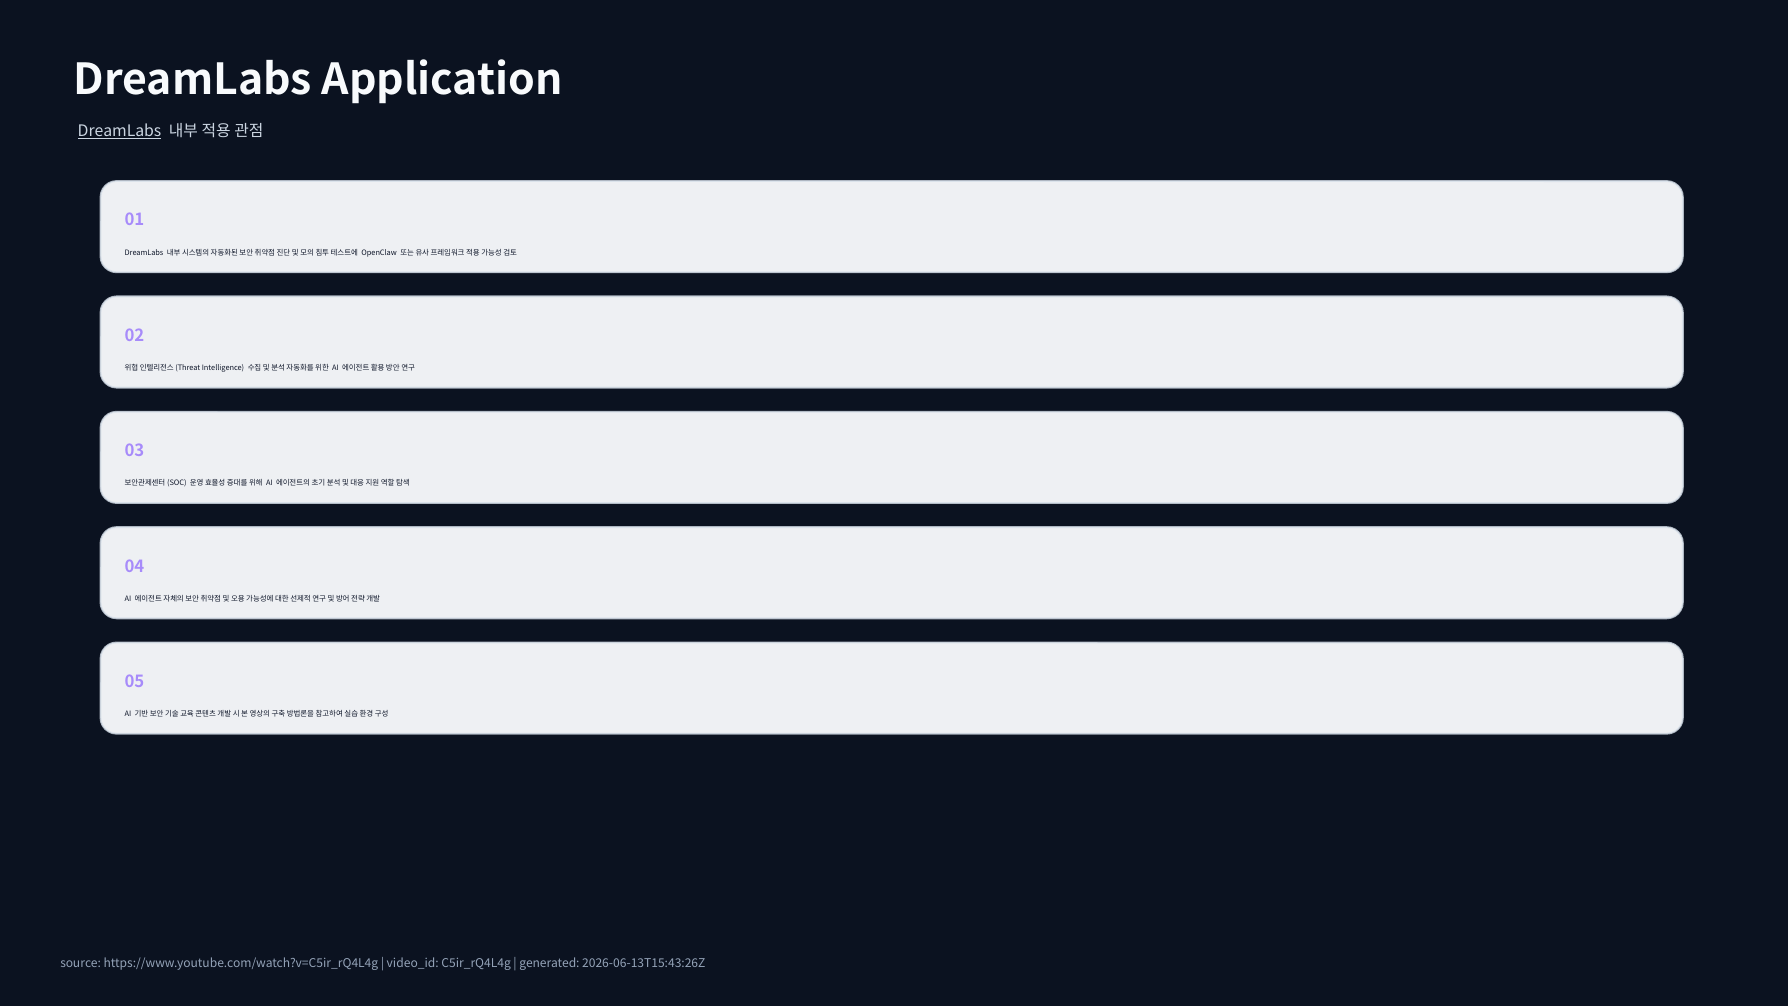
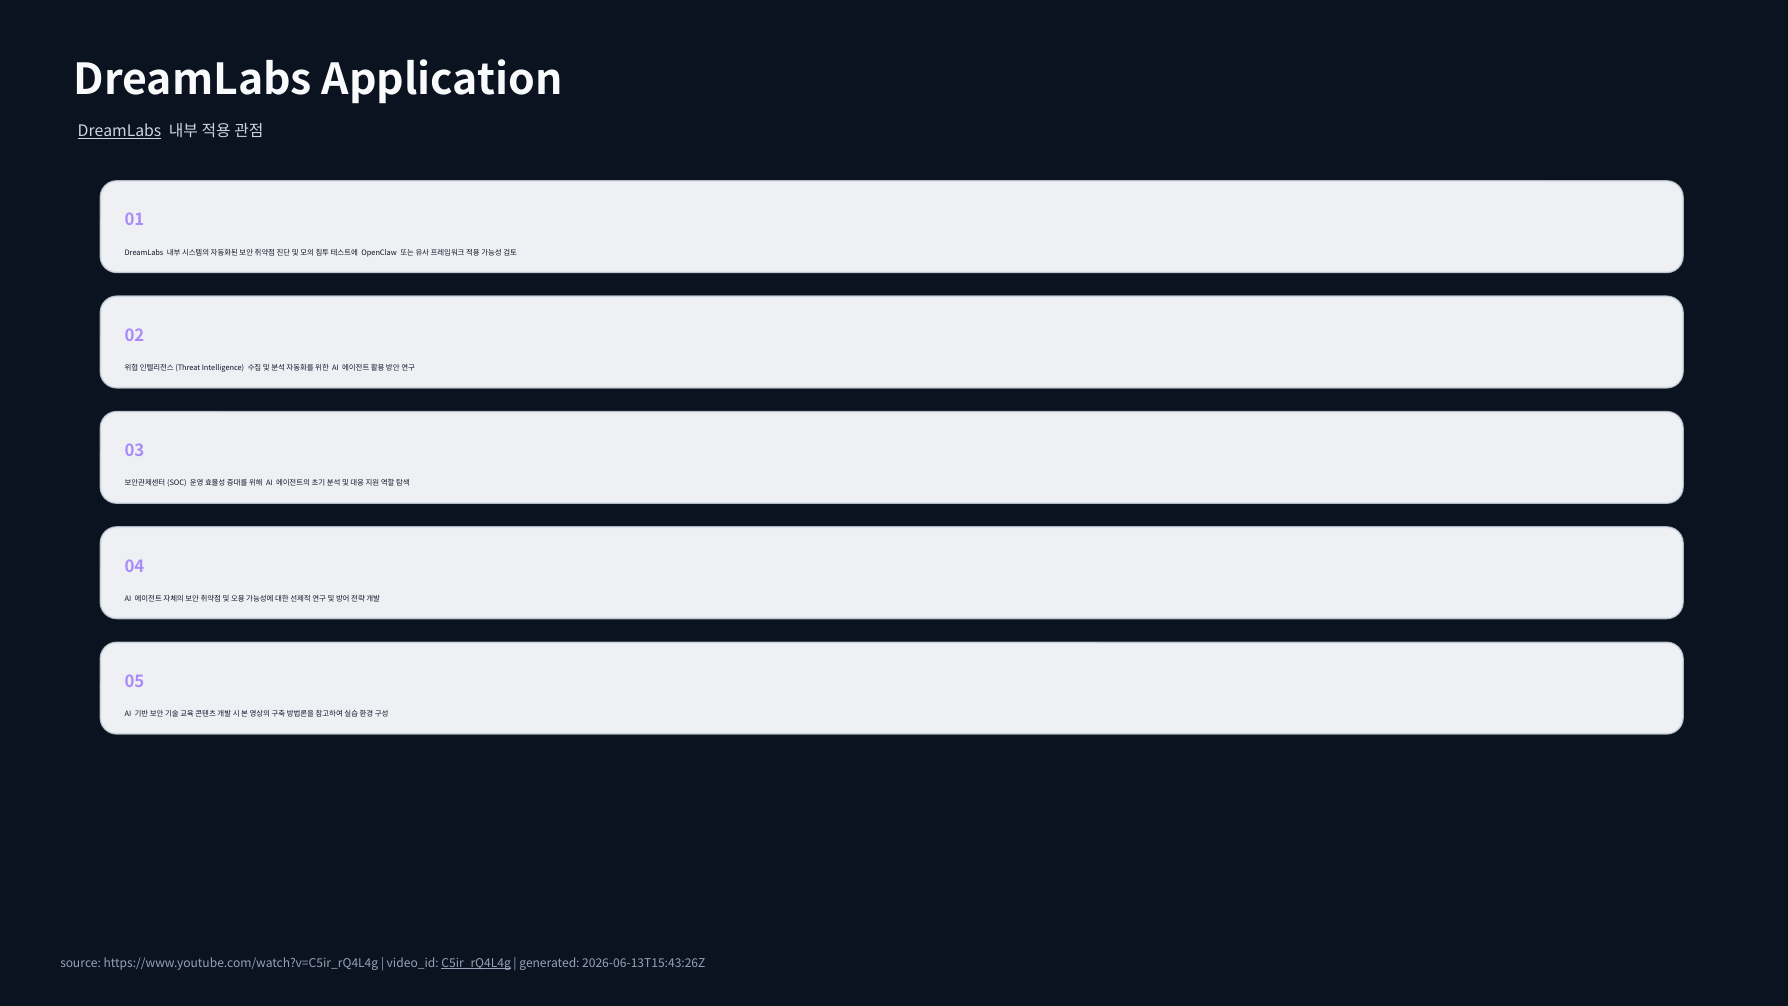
C5ir_rQ4L4g underline: none -> present
